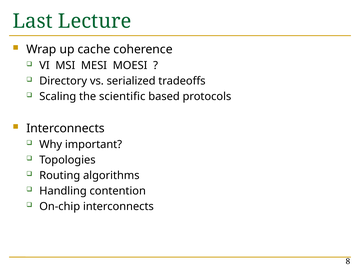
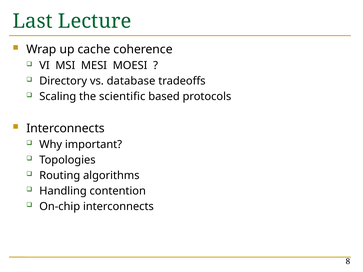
serialized: serialized -> database
